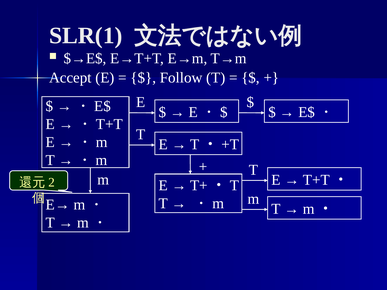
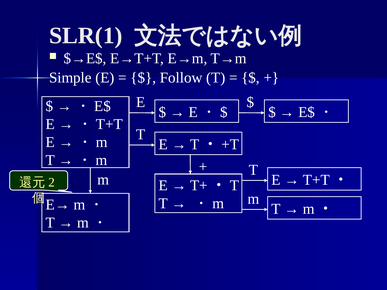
Accept: Accept -> Simple
